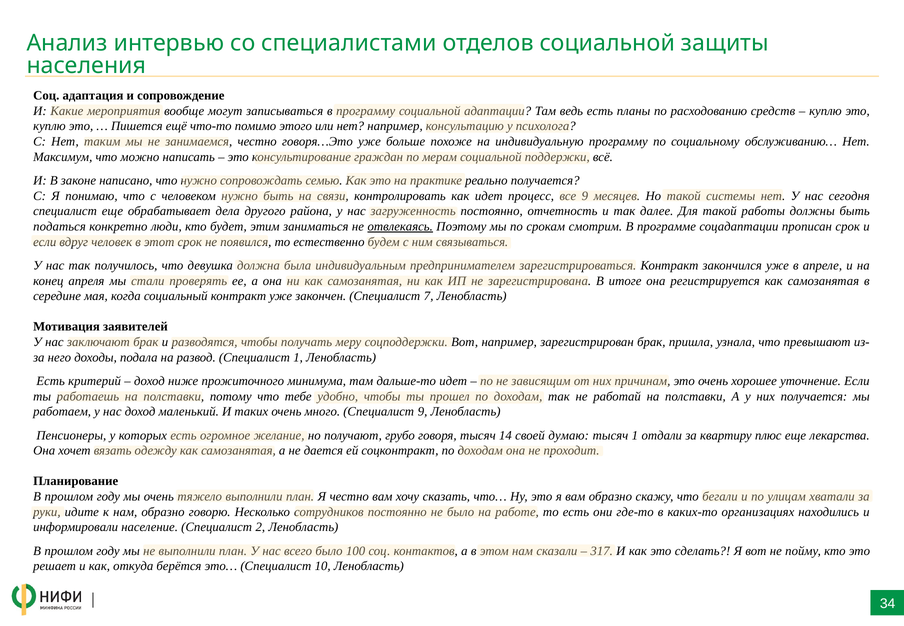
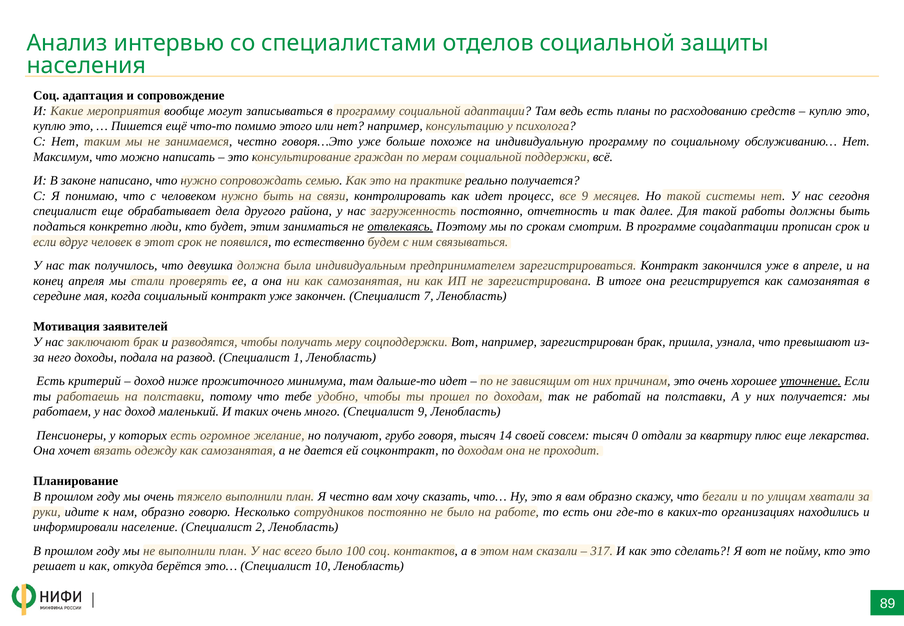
уточнение underline: none -> present
думаю: думаю -> совсем
тысяч 1: 1 -> 0
34: 34 -> 89
